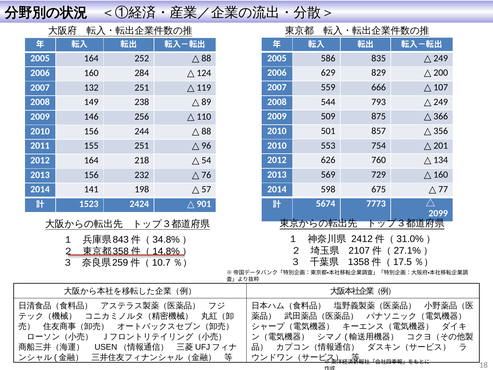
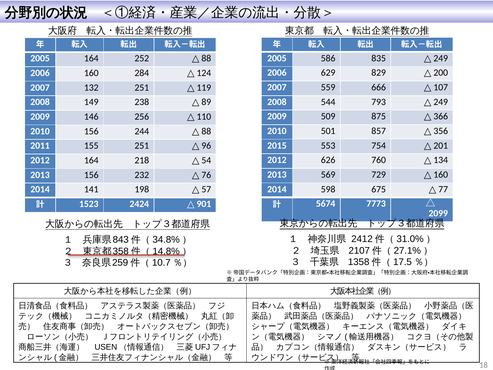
2010 at (277, 145): 2010 -> 2015
